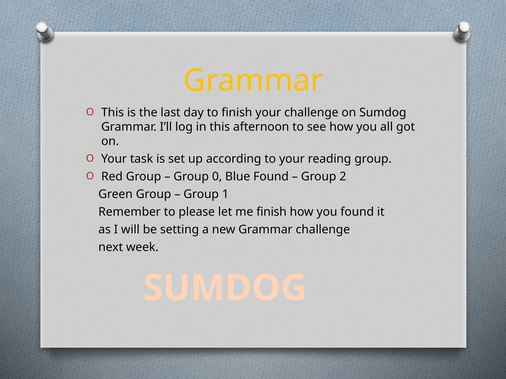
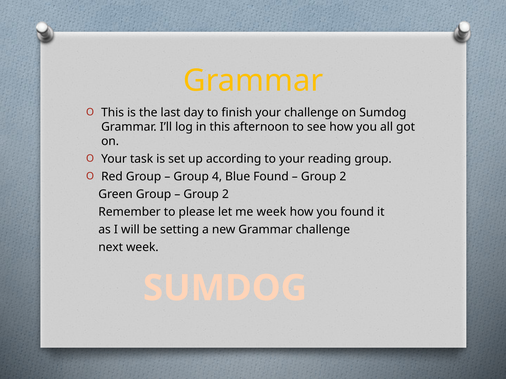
0: 0 -> 4
1 at (225, 194): 1 -> 2
me finish: finish -> week
